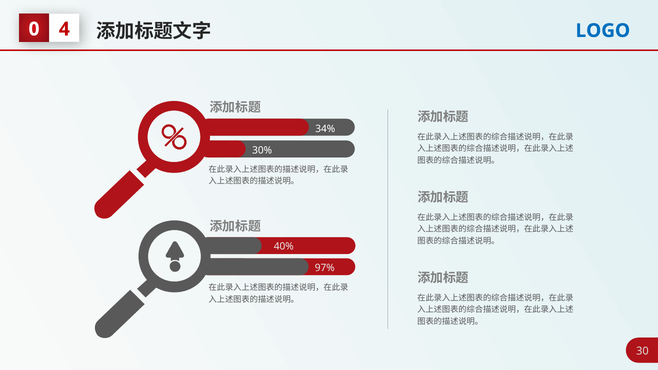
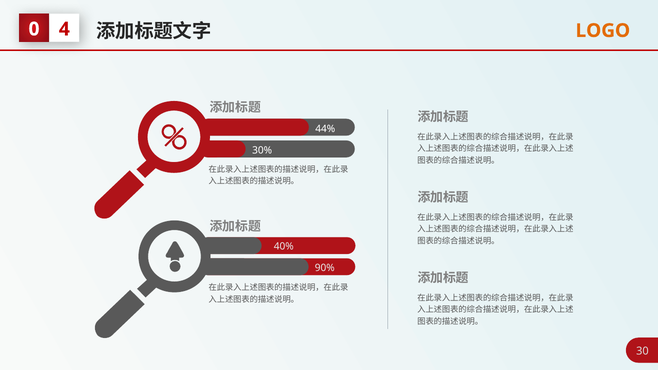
LOGO colour: blue -> orange
34%: 34% -> 44%
97%: 97% -> 90%
